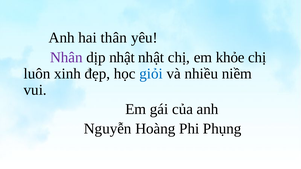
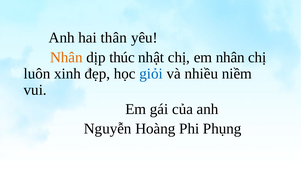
Nhân at (66, 57) colour: purple -> orange
dịp nhật: nhật -> thúc
em khỏe: khỏe -> nhân
